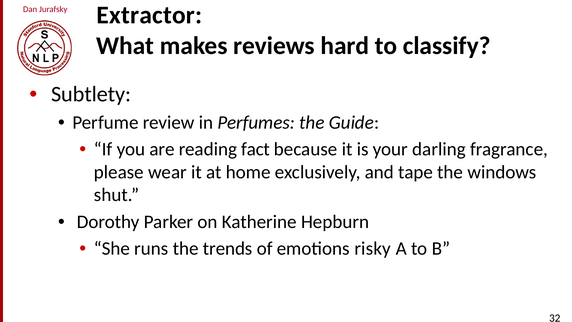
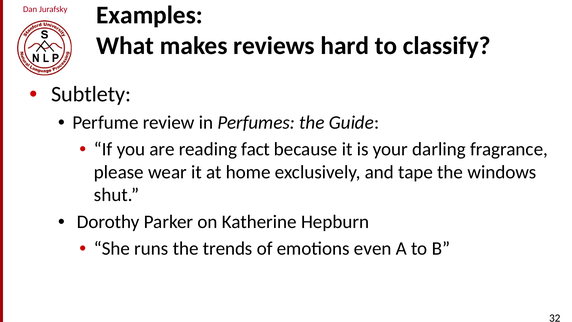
Extractor: Extractor -> Examples
risky: risky -> even
